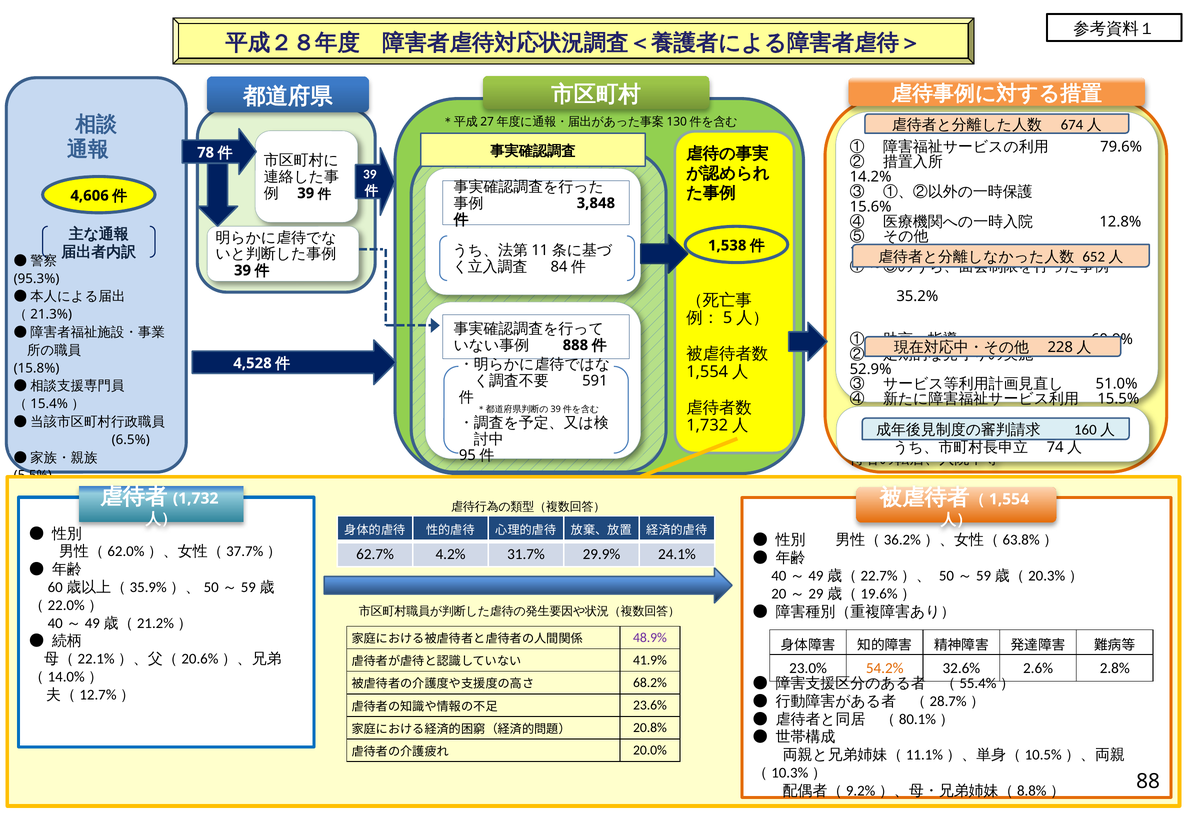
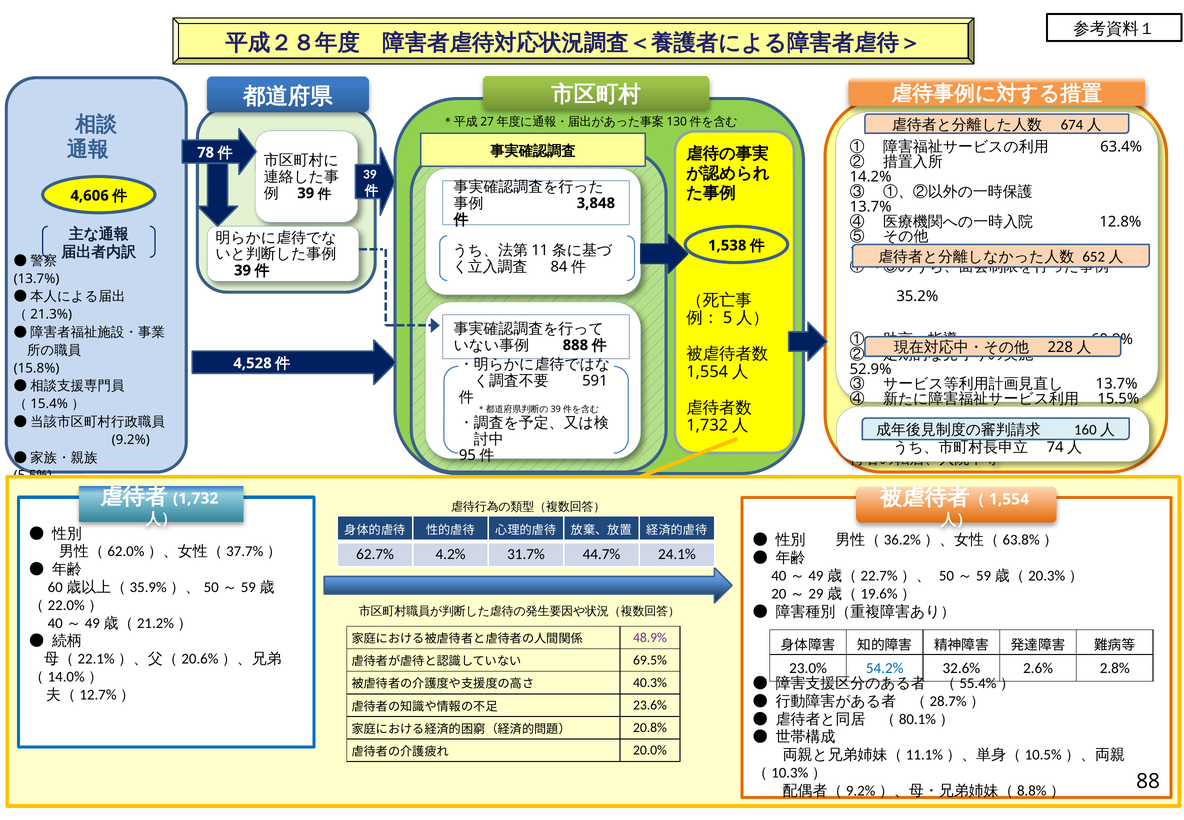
79.6%: 79.6% -> 63.4%
15.6% at (871, 207): 15.6% -> 13.7%
95.3% at (37, 279): 95.3% -> 13.7%
51.0% at (1117, 384): 51.0% -> 13.7%
6.5%: 6.5% -> 9.2%
29.9%: 29.9% -> 44.7%
41.9%: 41.9% -> 69.5%
54.2% colour: orange -> blue
68.2%: 68.2% -> 40.3%
